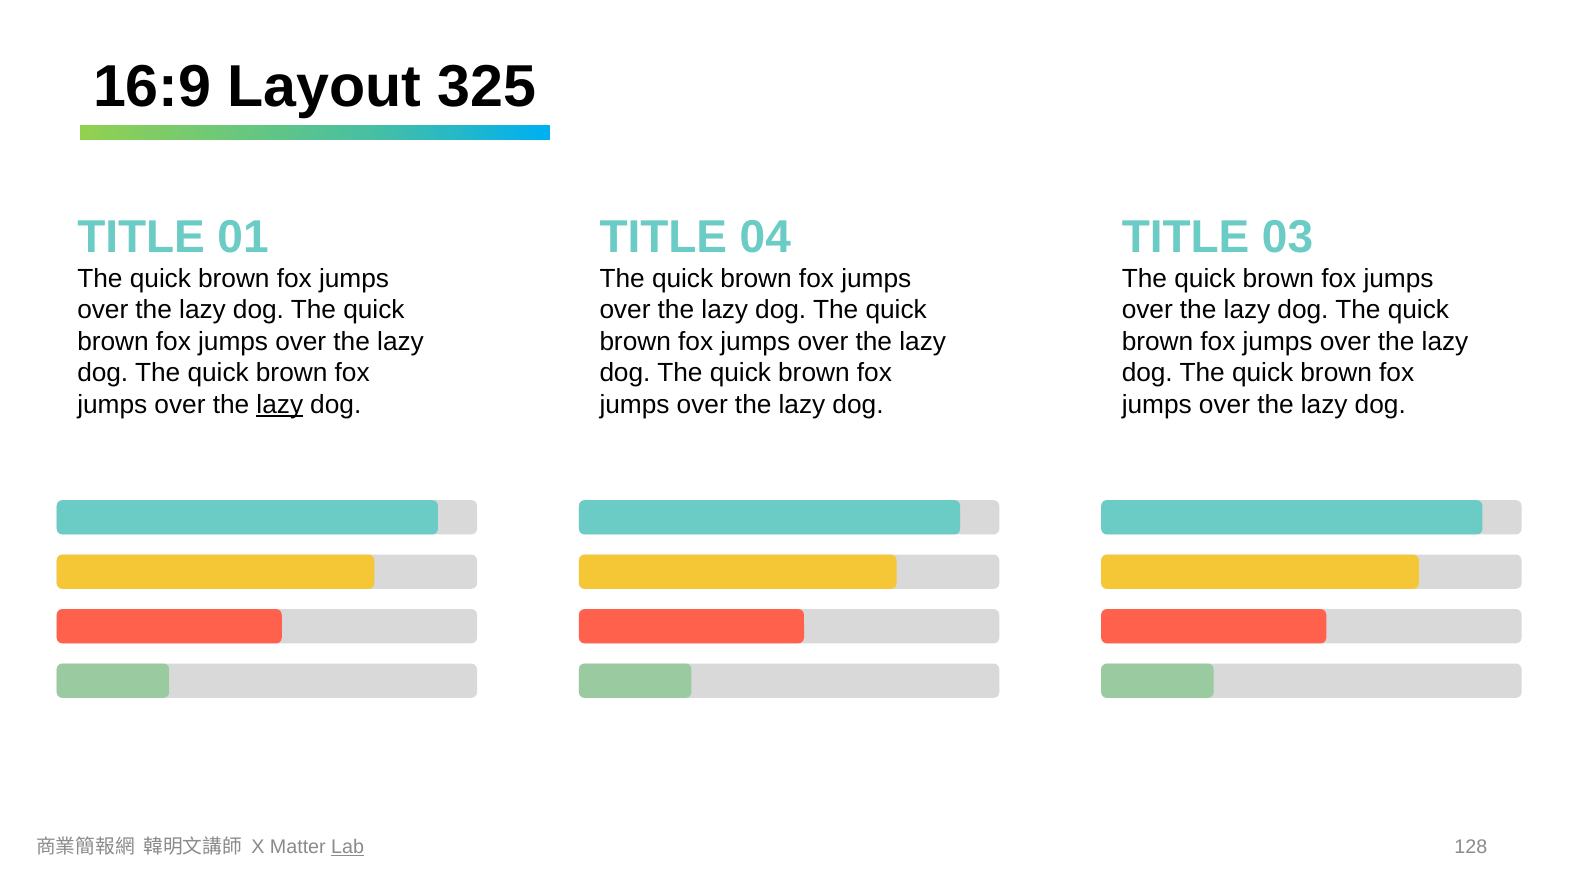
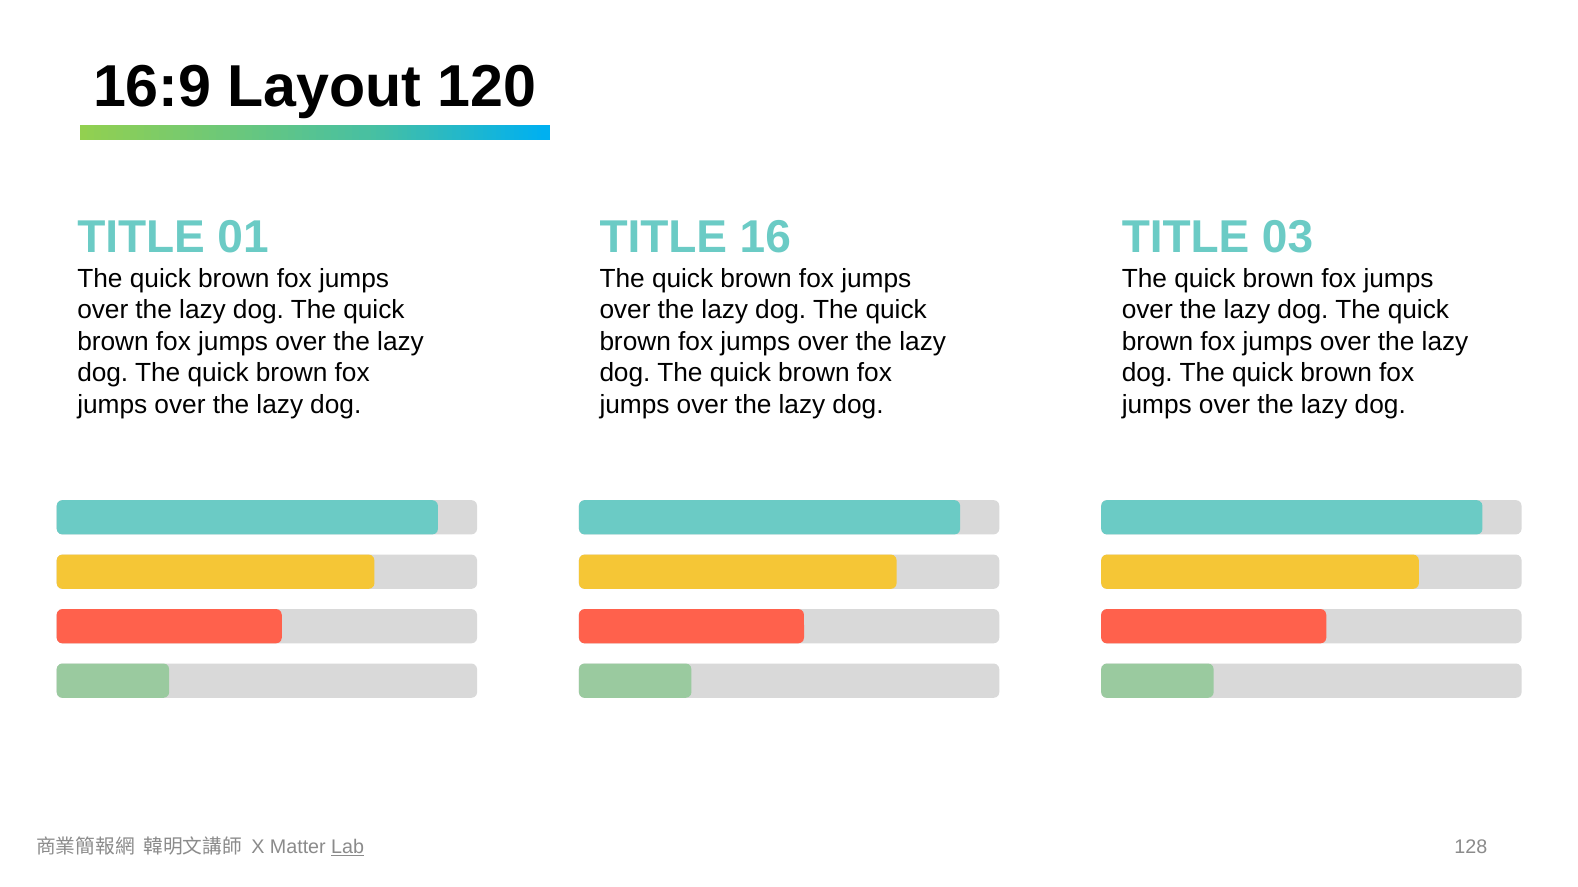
325: 325 -> 120
04: 04 -> 16
lazy at (280, 405) underline: present -> none
